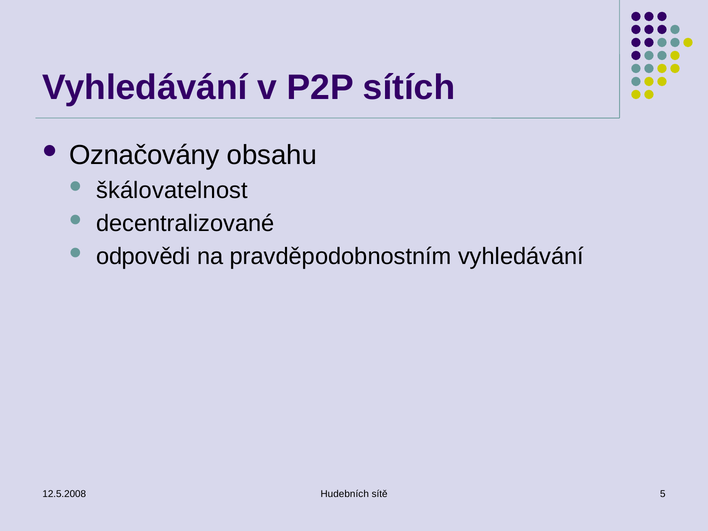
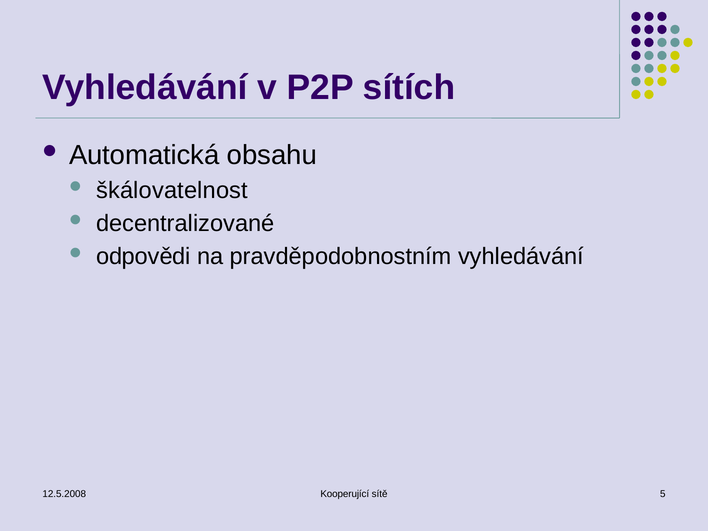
Označovány: Označovány -> Automatická
Hudebních: Hudebních -> Kooperující
